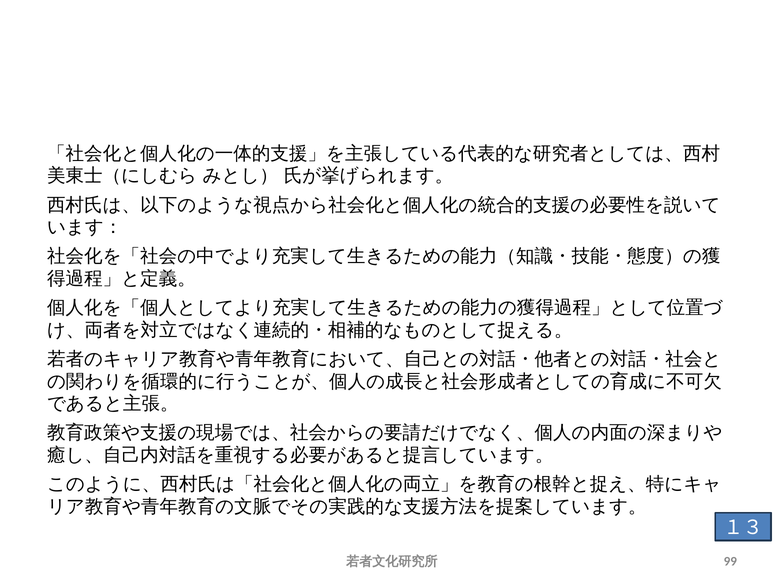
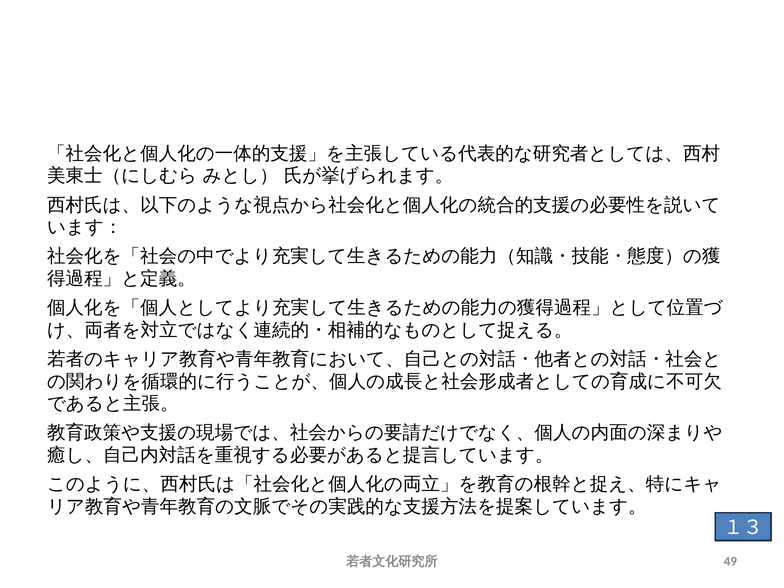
99: 99 -> 49
